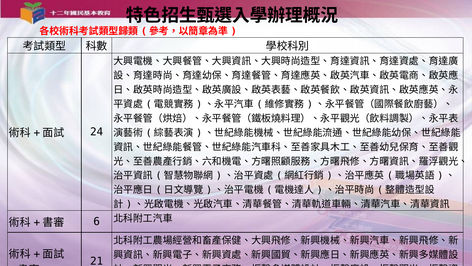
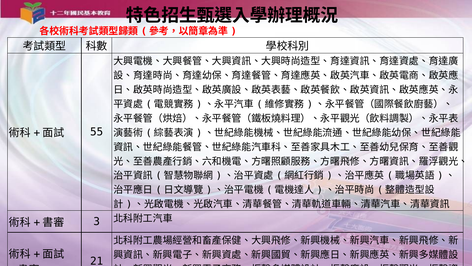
24: 24 -> 55
6: 6 -> 3
